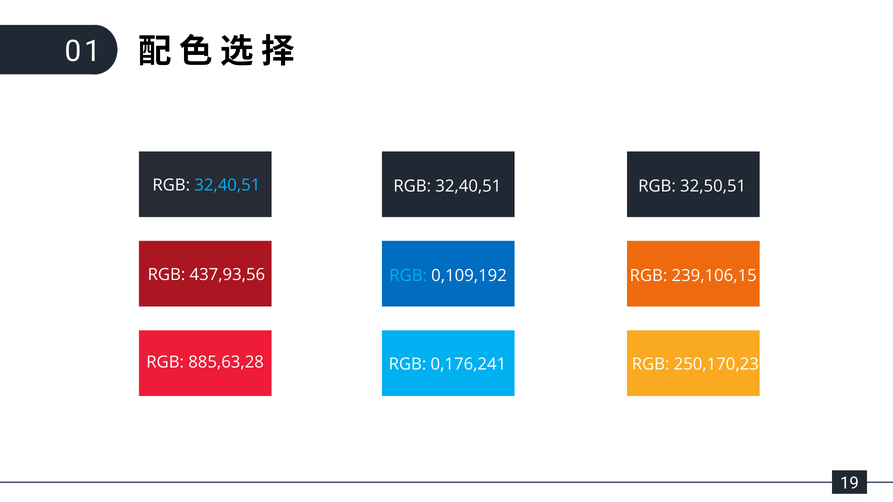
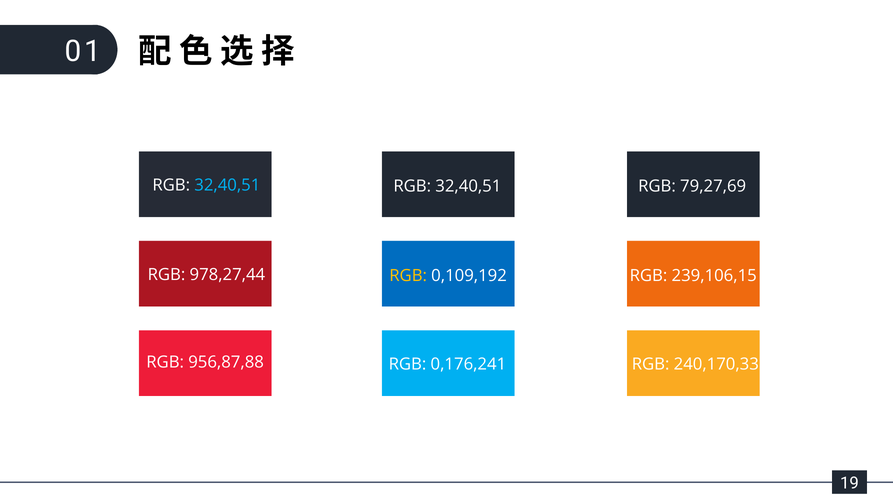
32,50,51: 32,50,51 -> 79,27,69
437,93,56: 437,93,56 -> 978,27,44
RGB at (408, 276) colour: light blue -> yellow
885,63,28: 885,63,28 -> 956,87,88
250,170,23: 250,170,23 -> 240,170,33
